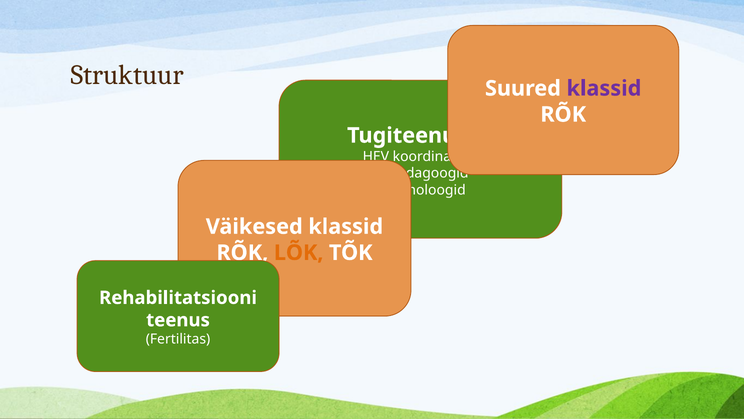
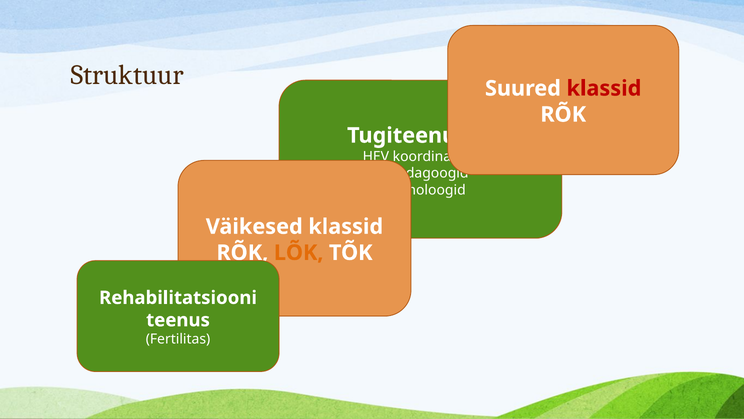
klassid at (604, 88) colour: purple -> red
